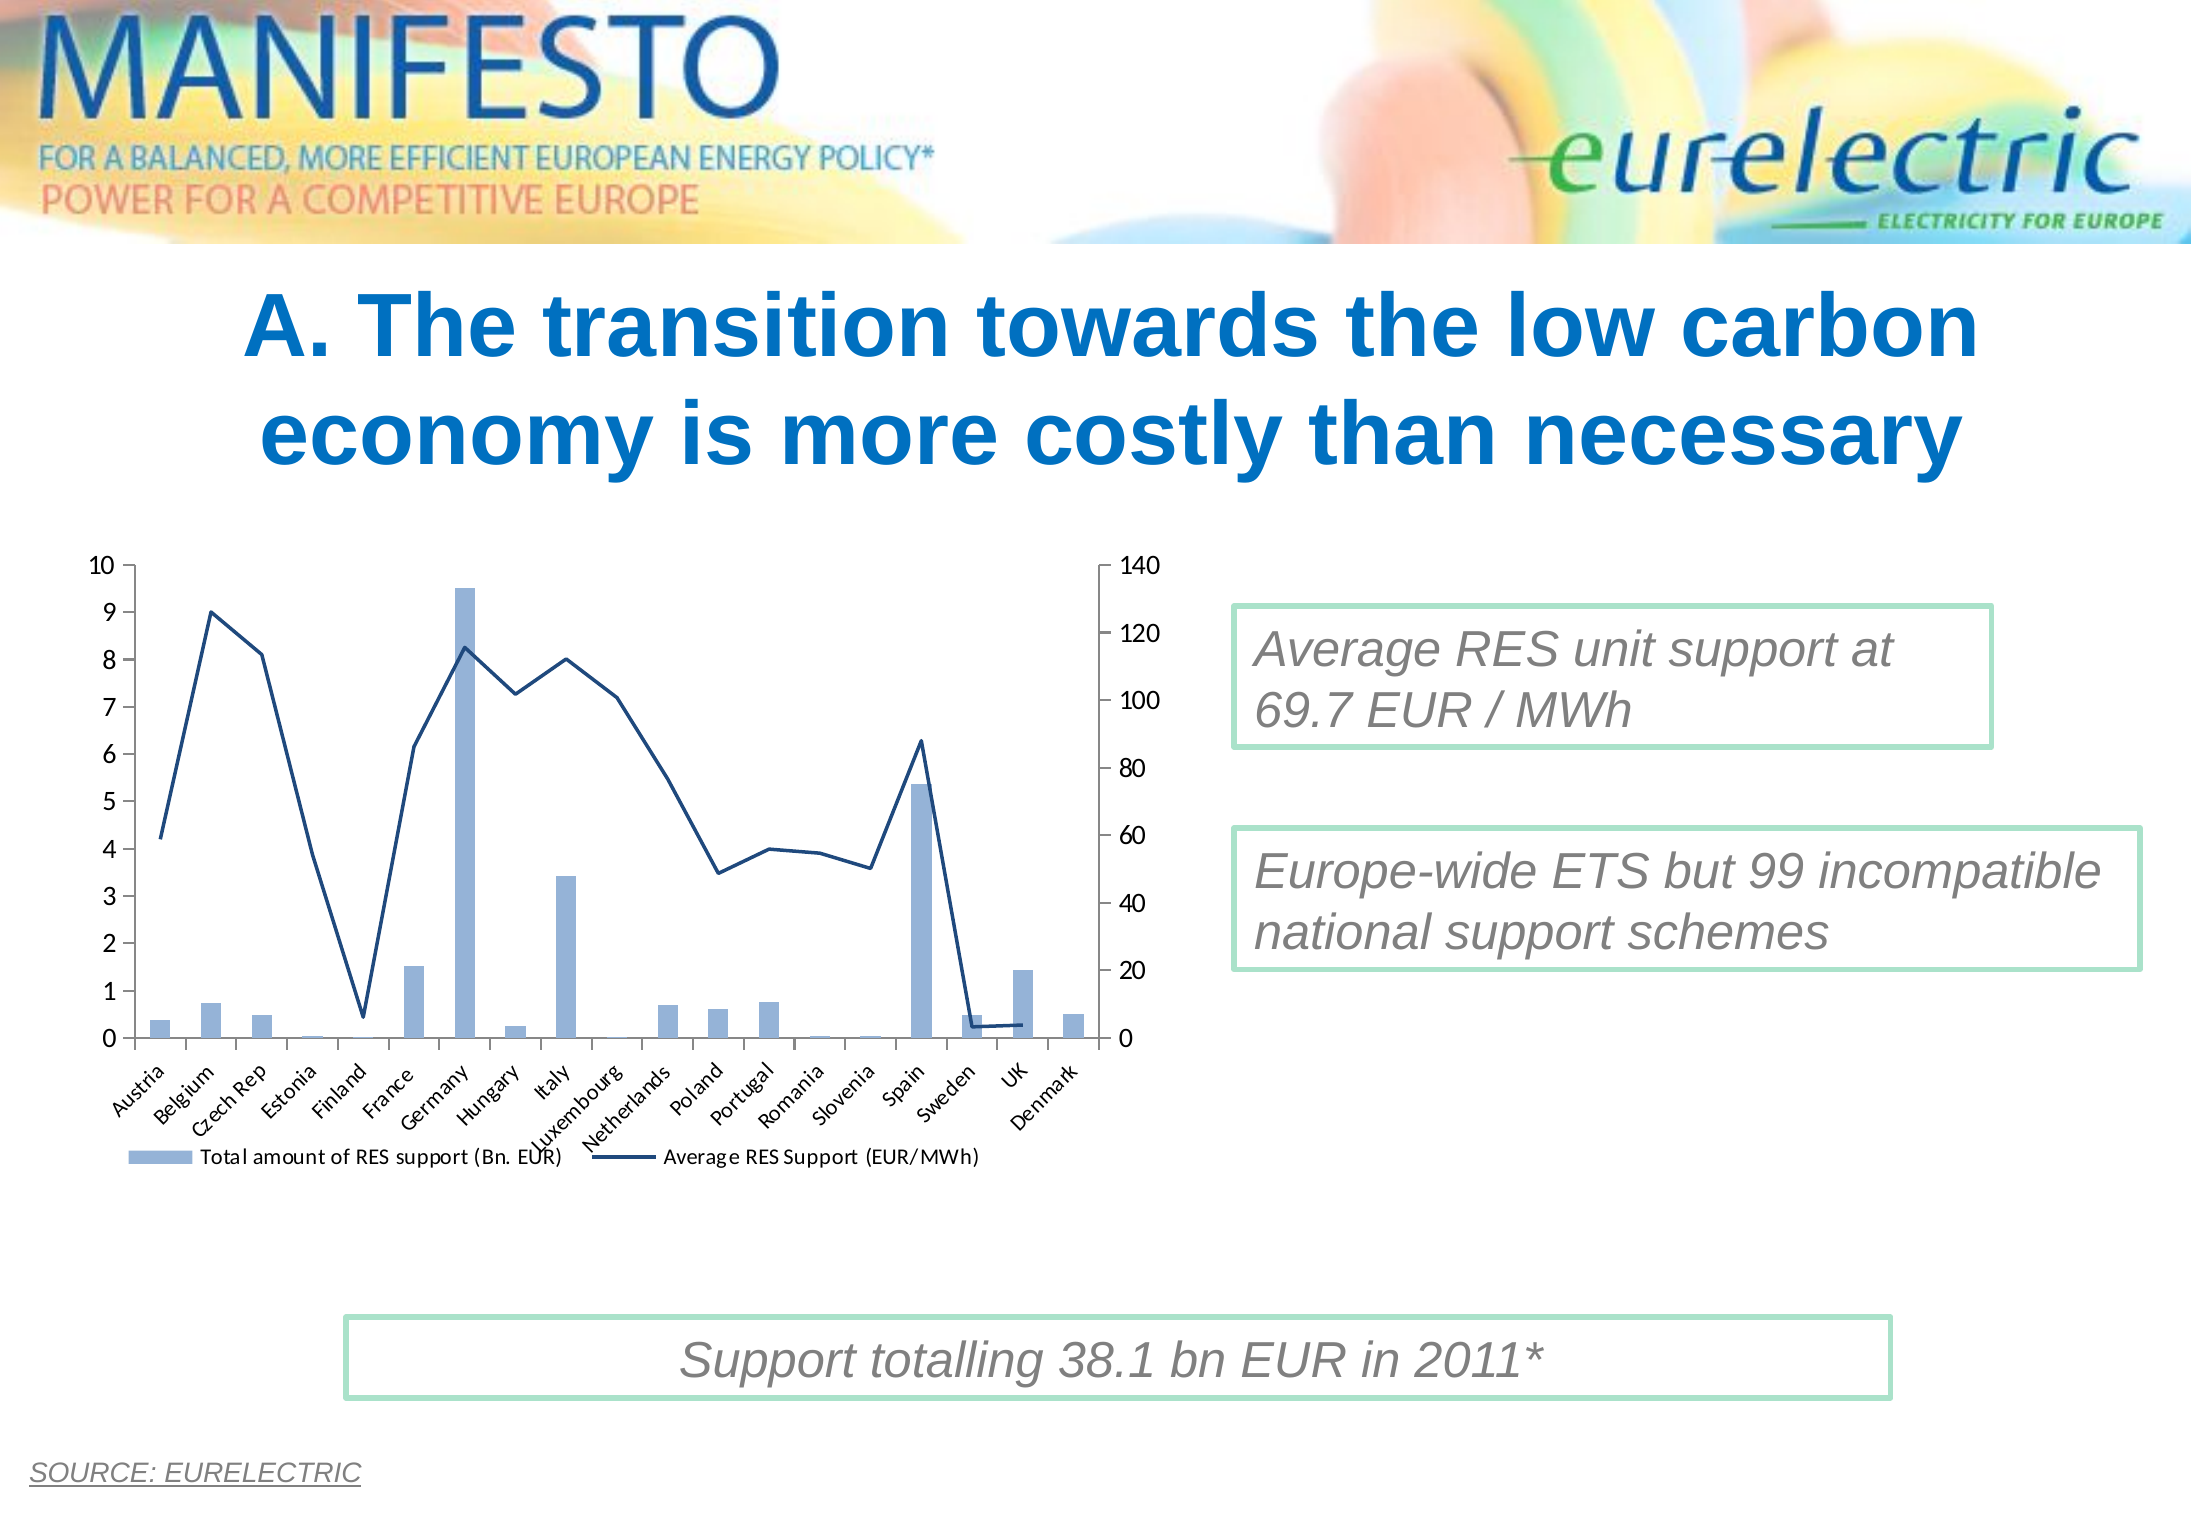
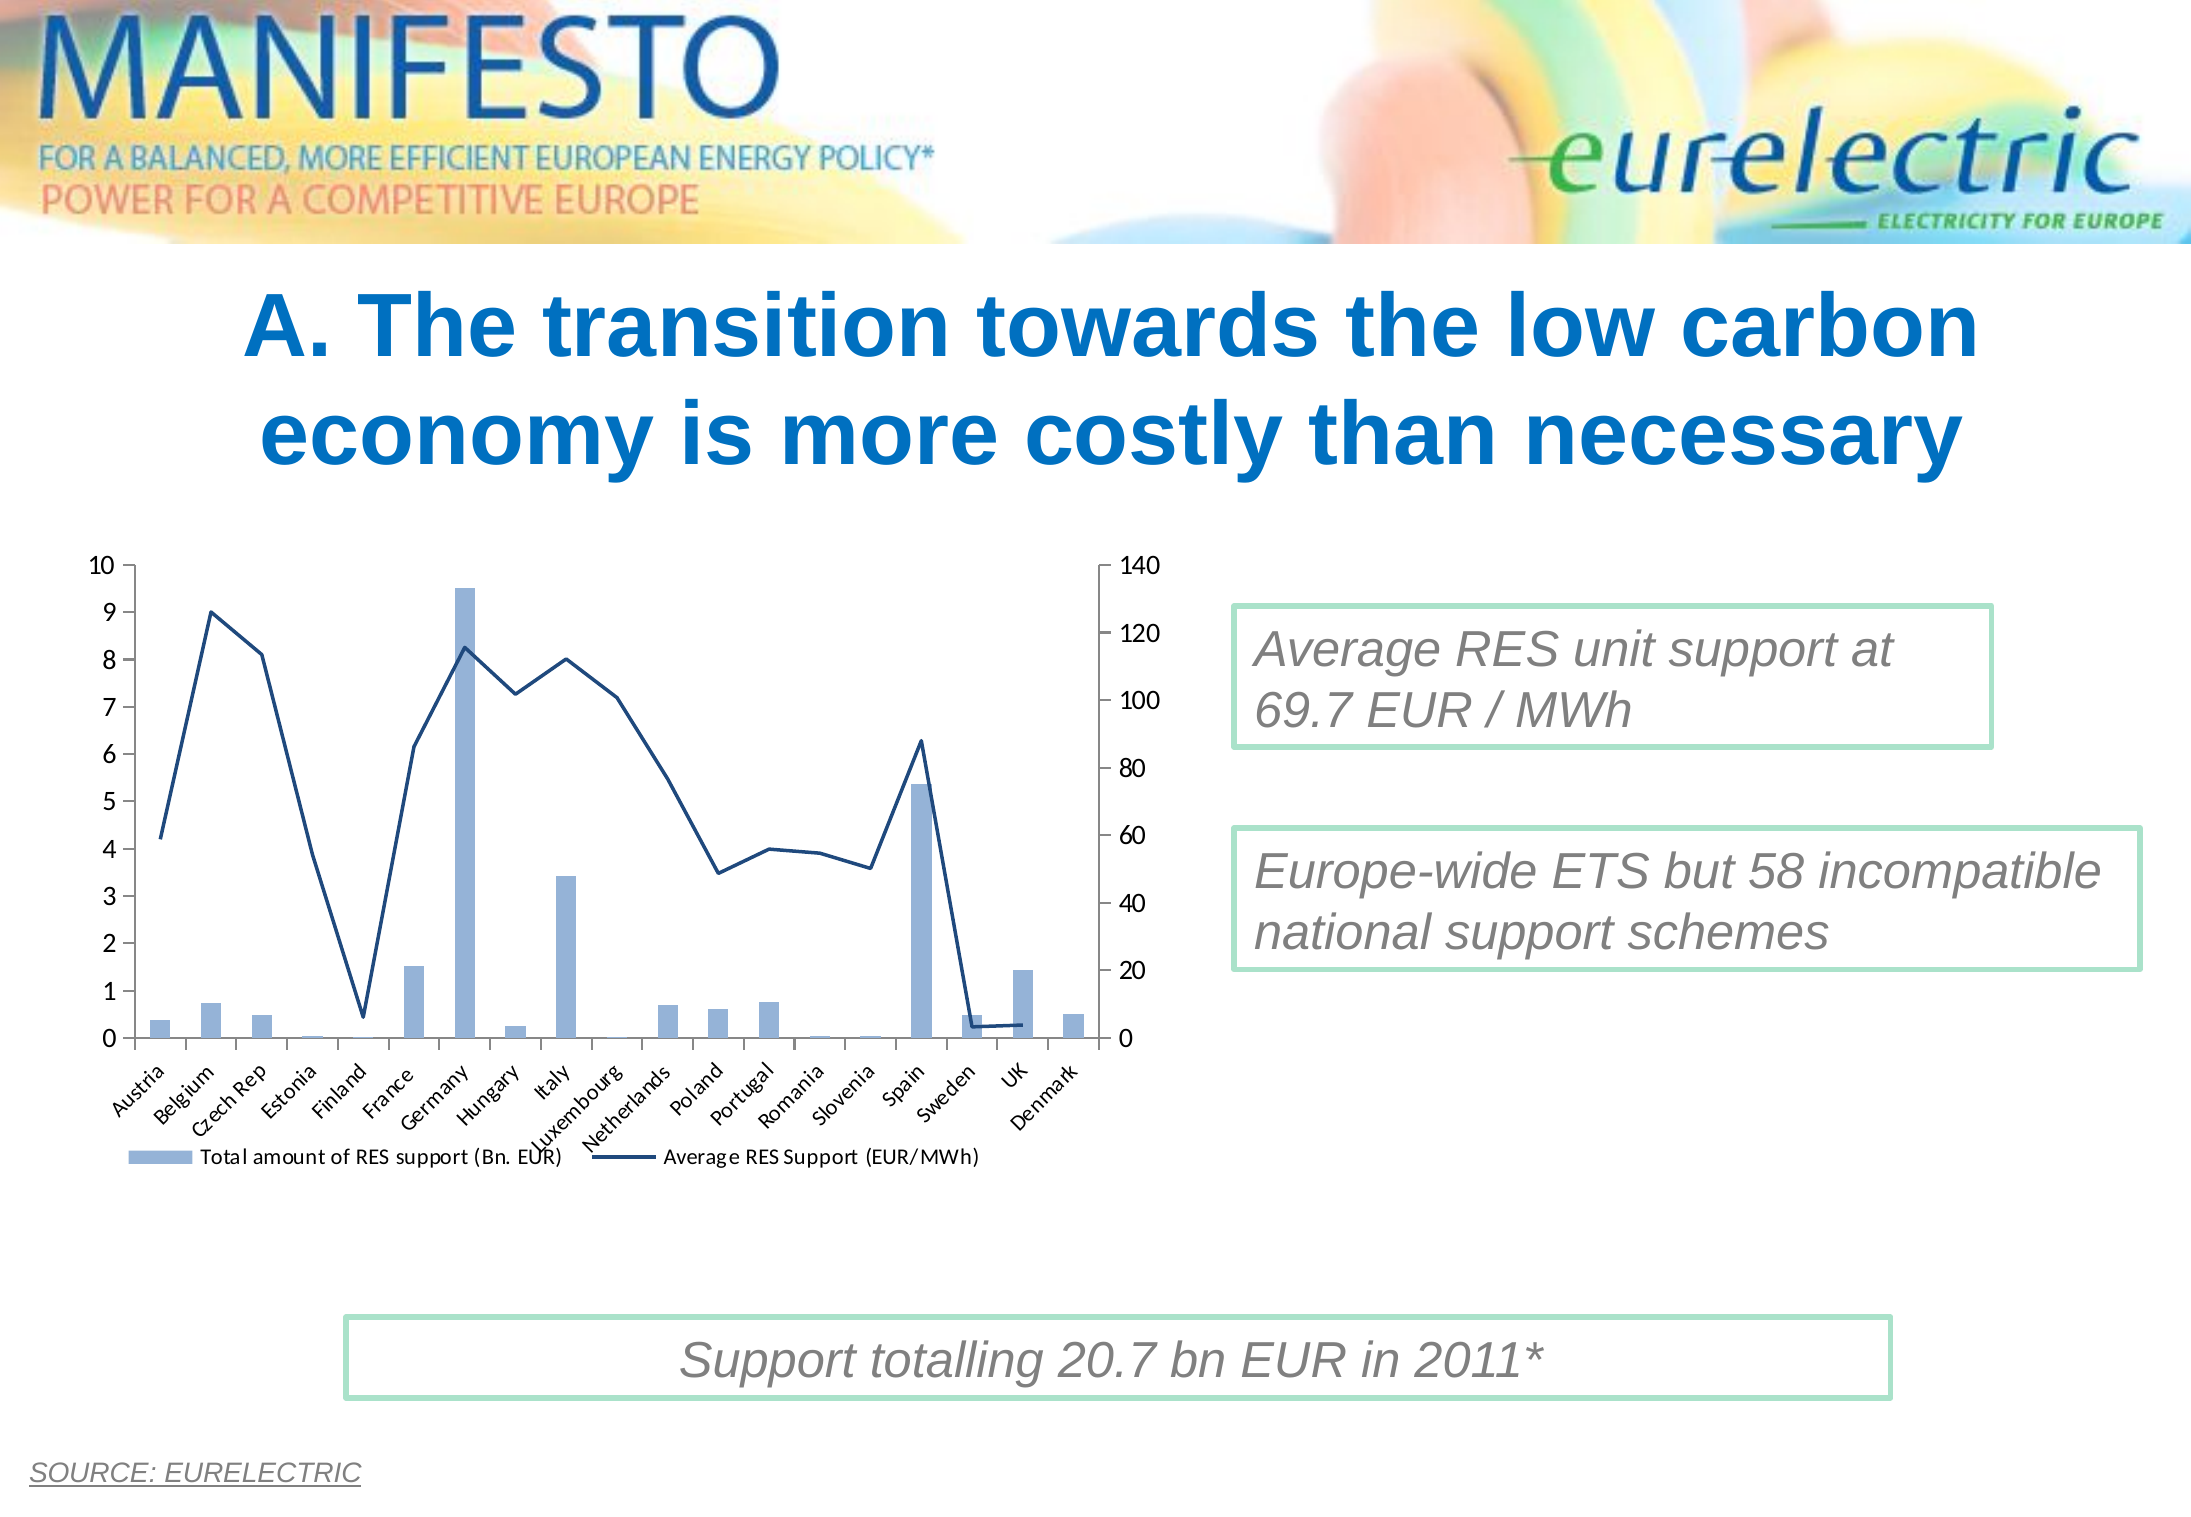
99: 99 -> 58
38.1: 38.1 -> 20.7
